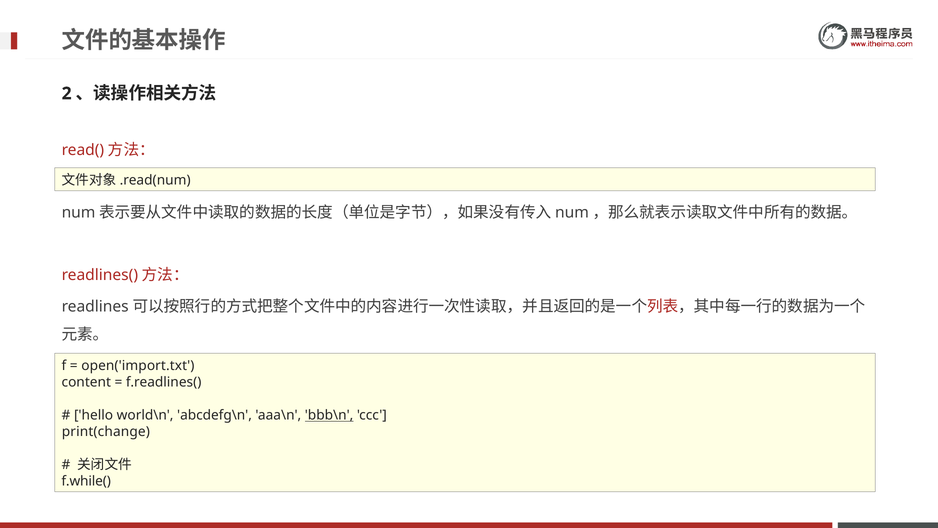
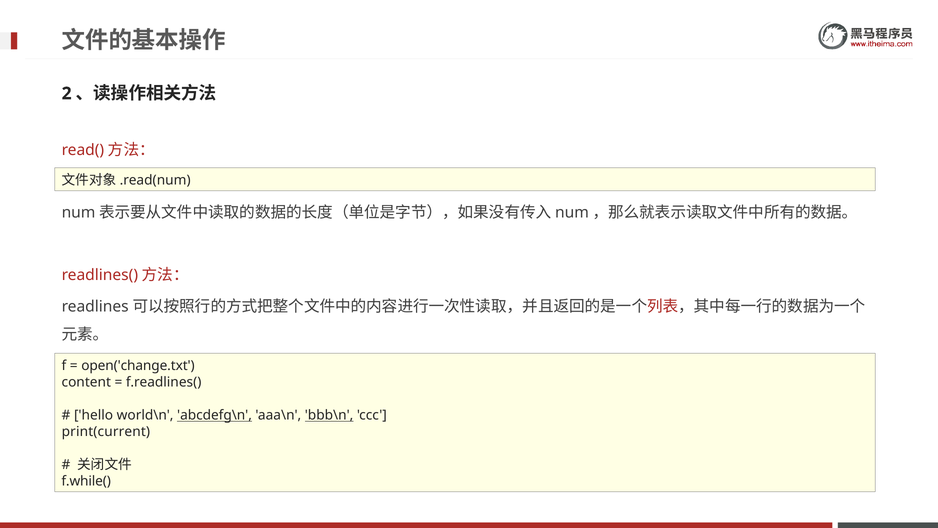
open('import.txt: open('import.txt -> open('change.txt
abcdefg\n underline: none -> present
print(change: print(change -> print(current
